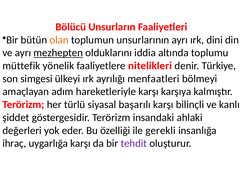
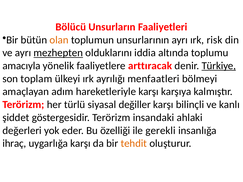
dini: dini -> risk
müttefik: müttefik -> amacıyla
nitelikleri: nitelikleri -> arttıracak
Türkiye underline: none -> present
simgesi: simgesi -> toplam
başarılı: başarılı -> değiller
tehdit colour: purple -> orange
